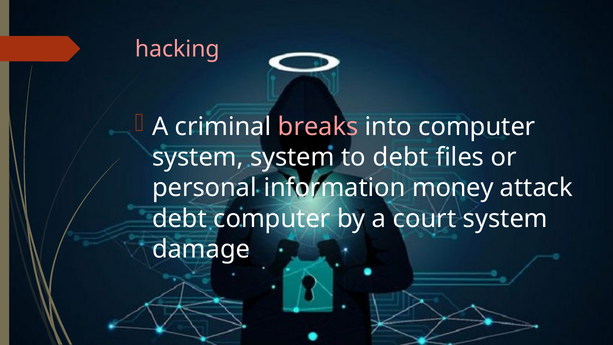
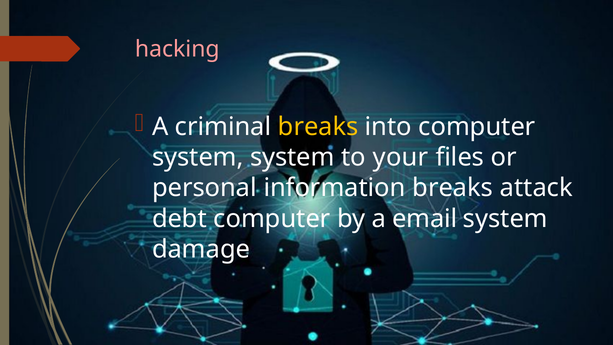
breaks at (318, 127) colour: pink -> yellow
to debt: debt -> your
information money: money -> breaks
court: court -> email
